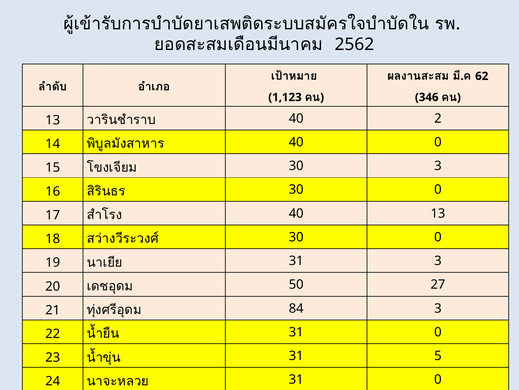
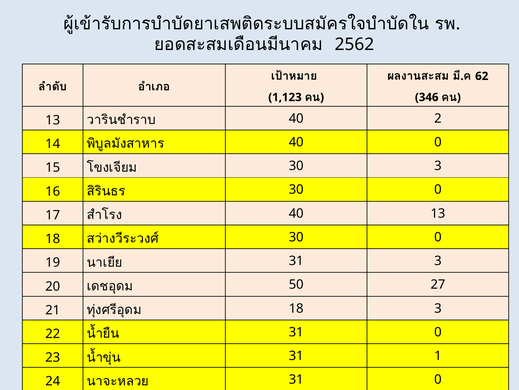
84 at (296, 308): 84 -> 18
5: 5 -> 1
